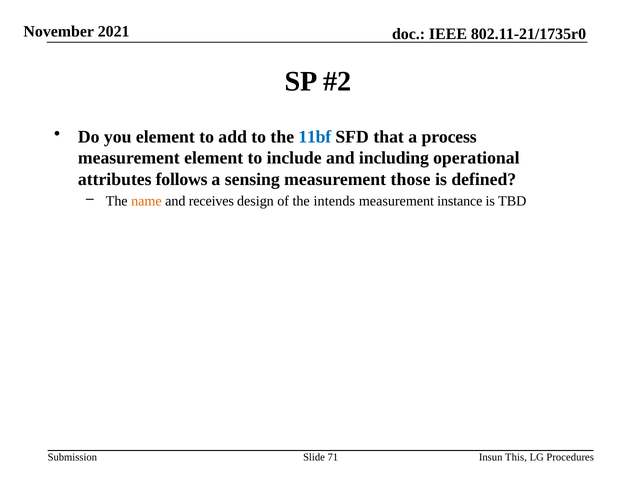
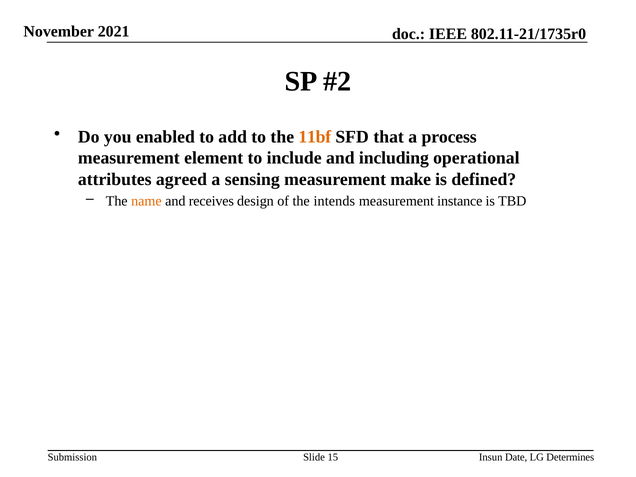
you element: element -> enabled
11bf colour: blue -> orange
follows: follows -> agreed
those: those -> make
71: 71 -> 15
This: This -> Date
Procedures: Procedures -> Determines
